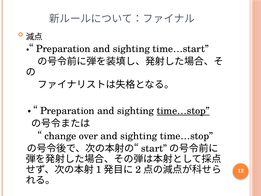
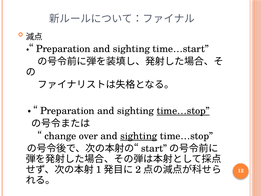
sighting at (139, 136) underline: none -> present
